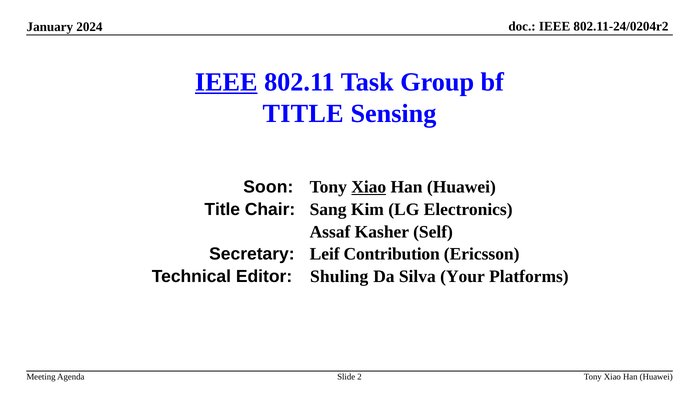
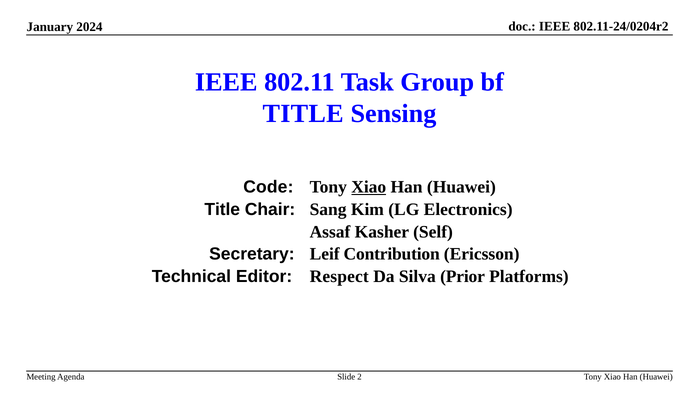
IEEE at (226, 82) underline: present -> none
Soon: Soon -> Code
Shuling: Shuling -> Respect
Your: Your -> Prior
